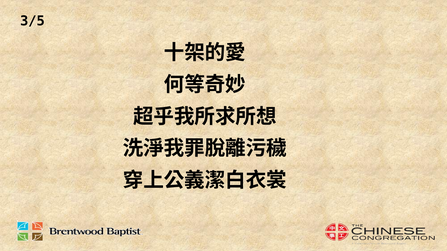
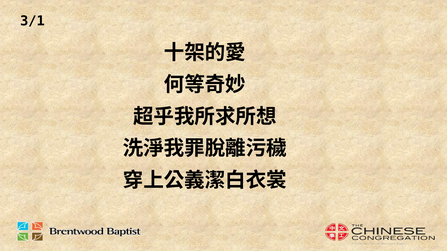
3/5: 3/5 -> 3/1
